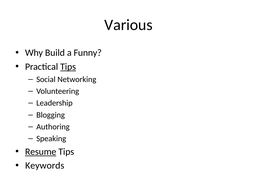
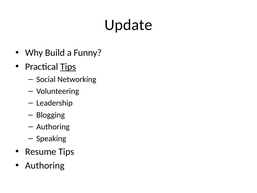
Various: Various -> Update
Resume underline: present -> none
Keywords at (45, 165): Keywords -> Authoring
